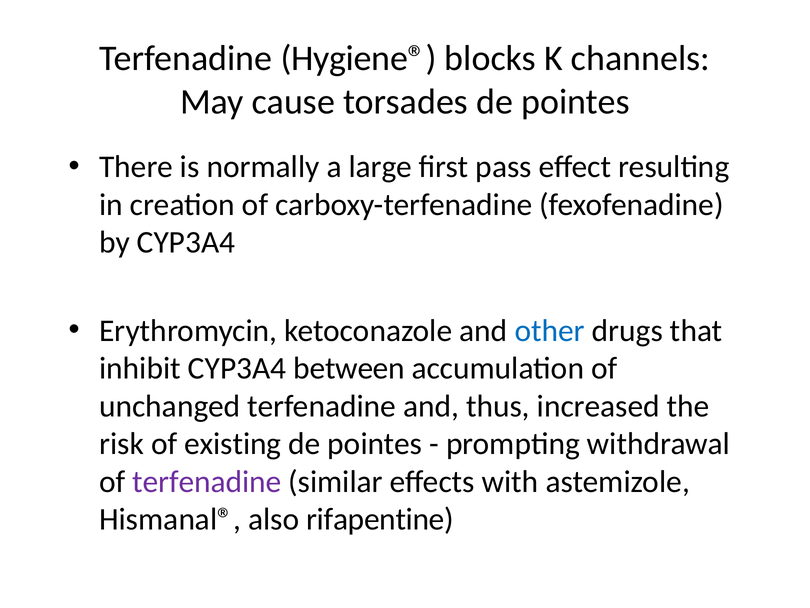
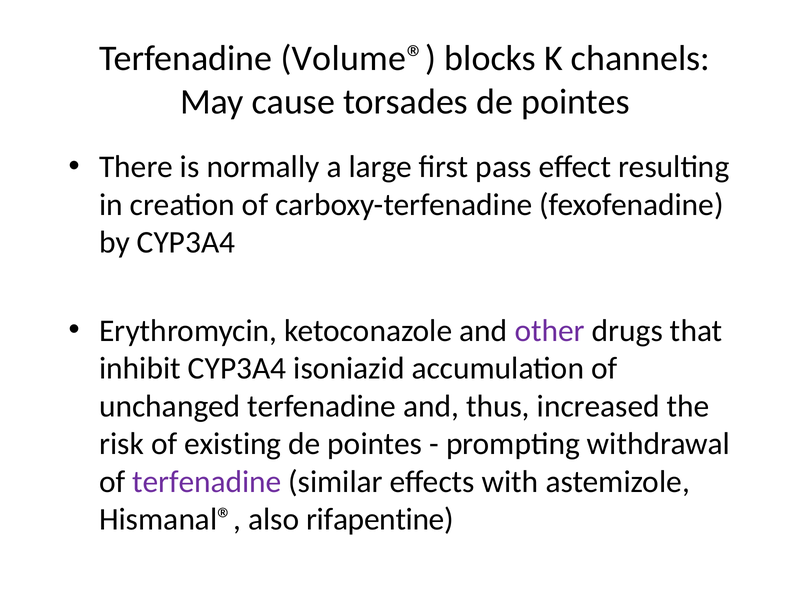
Hygiene®: Hygiene® -> Volume®
other colour: blue -> purple
between: between -> isoniazid
